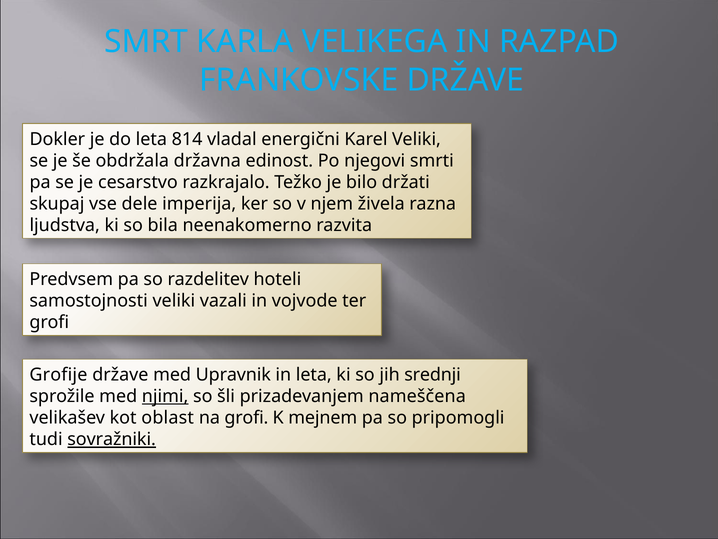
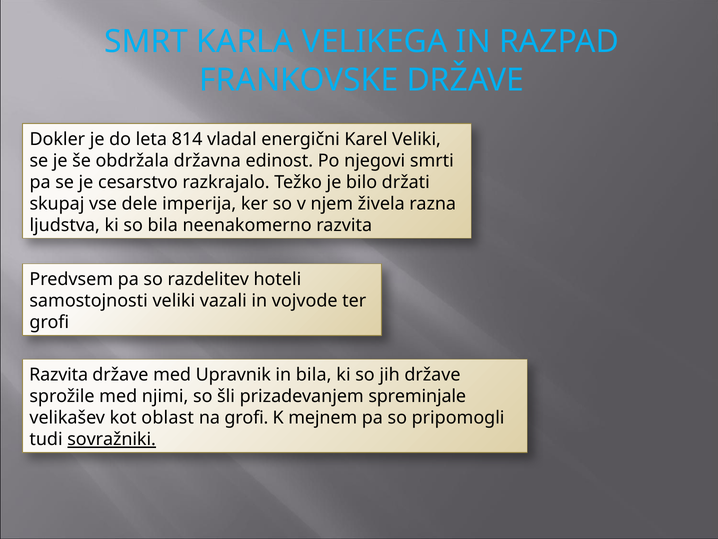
Grofije at (58, 375): Grofije -> Razvita
in leta: leta -> bila
jih srednji: srednji -> države
njimi underline: present -> none
nameščena: nameščena -> spreminjale
